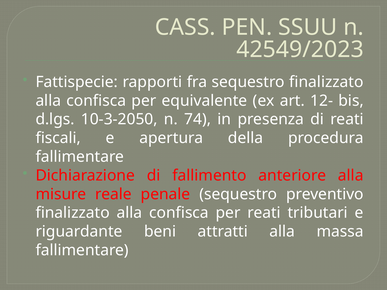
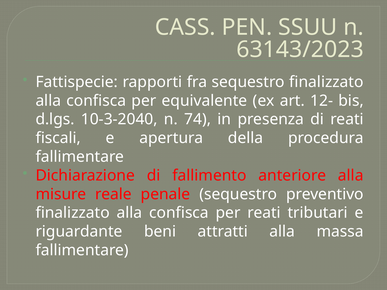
42549/2023: 42549/2023 -> 63143/2023
10-3-2050: 10-3-2050 -> 10-3-2040
